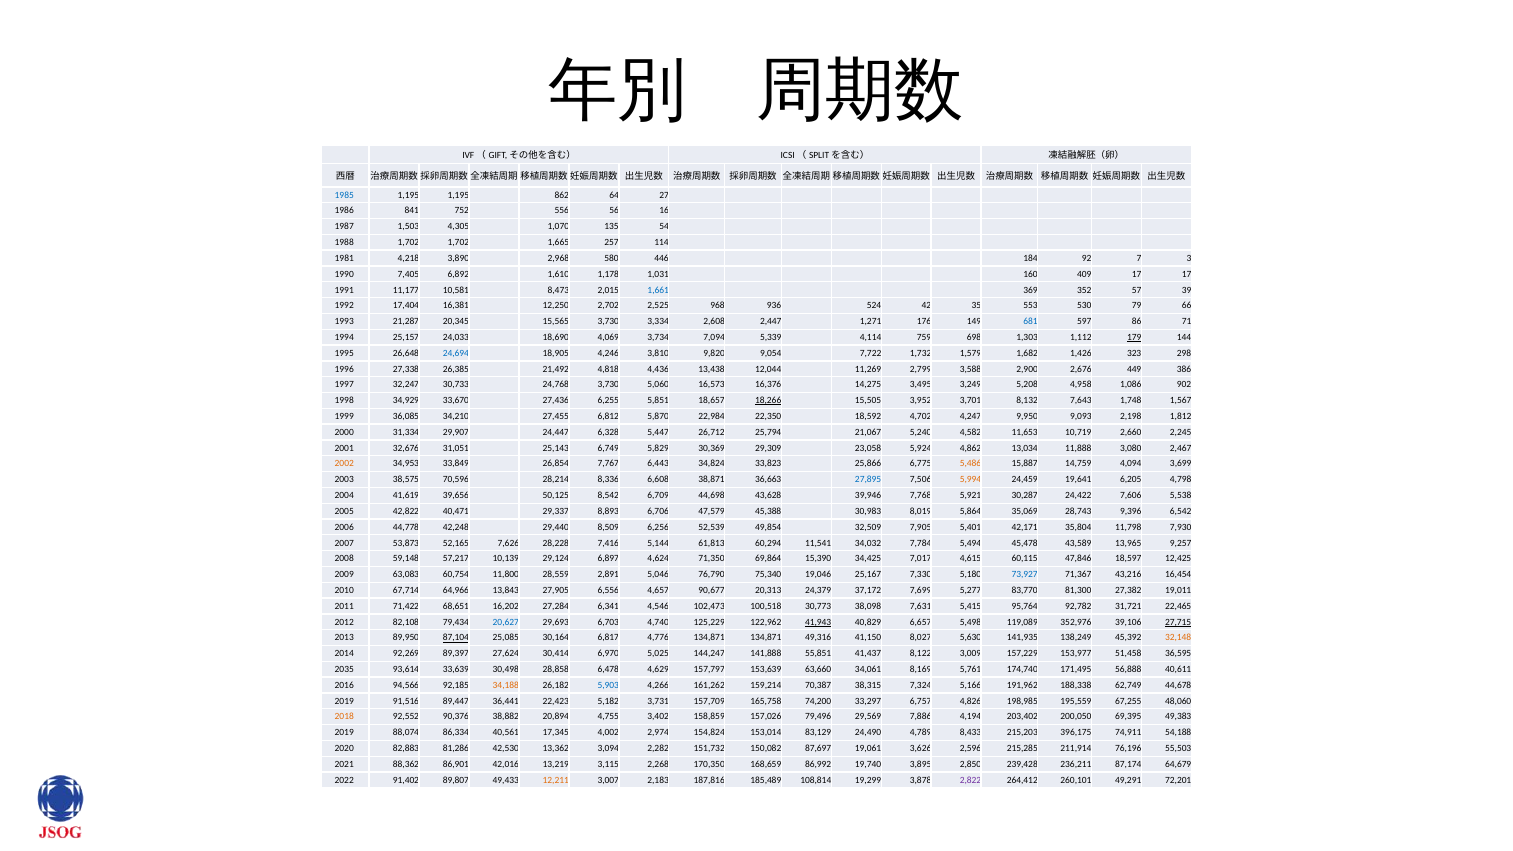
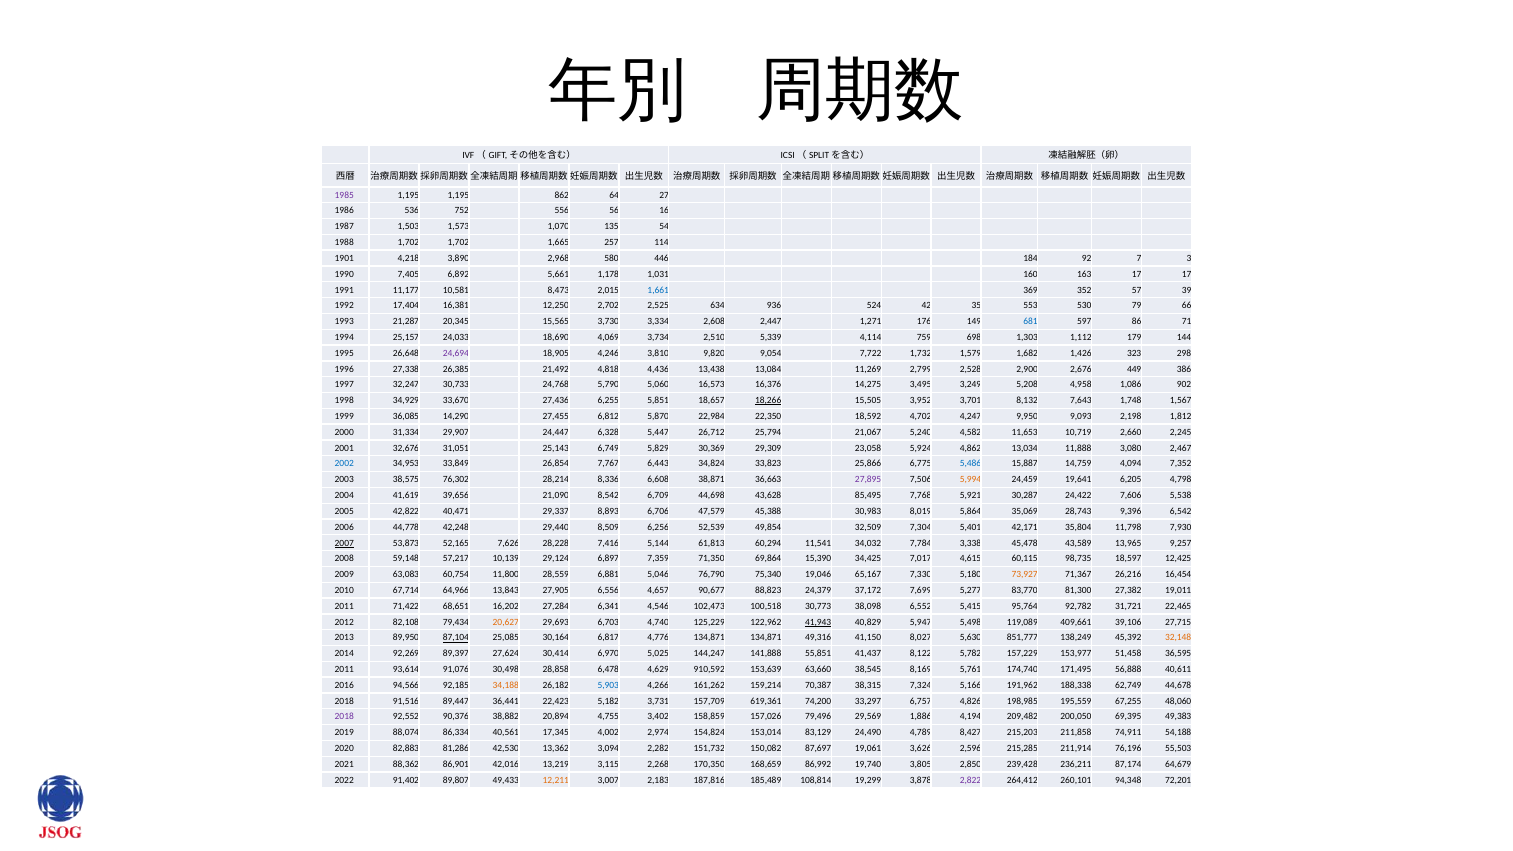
1985 colour: blue -> purple
841: 841 -> 536
4,305: 4,305 -> 1,573
1981: 1981 -> 1901
1,610: 1,610 -> 5,661
409: 409 -> 163
968: 968 -> 634
7,094: 7,094 -> 2,510
179 underline: present -> none
24,694 colour: blue -> purple
12,044: 12,044 -> 13,084
3,588: 3,588 -> 2,528
24,768 3,730: 3,730 -> 5,790
34,210: 34,210 -> 14,290
2002 colour: orange -> blue
5,486 colour: orange -> blue
3,699: 3,699 -> 7,352
70,596: 70,596 -> 76,302
27,895 colour: blue -> purple
50,125: 50,125 -> 21,090
39,946: 39,946 -> 85,495
7,905: 7,905 -> 7,304
2007 underline: none -> present
5,494: 5,494 -> 3,338
4,624: 4,624 -> 7,359
47,846: 47,846 -> 98,735
2,891: 2,891 -> 6,881
25,167: 25,167 -> 65,167
73,927 colour: blue -> orange
43,216: 43,216 -> 26,216
20,313: 20,313 -> 88,823
7,631: 7,631 -> 6,552
20,627 colour: blue -> orange
6,657: 6,657 -> 5,947
352,976: 352,976 -> 409,661
27,715 underline: present -> none
141,935: 141,935 -> 851,777
3,009: 3,009 -> 5,782
2035 at (344, 669): 2035 -> 2011
33,639: 33,639 -> 91,076
157,797: 157,797 -> 910,592
34,061: 34,061 -> 38,545
2019 at (344, 701): 2019 -> 2018
165,758: 165,758 -> 619,361
2018 at (344, 717) colour: orange -> purple
7,886: 7,886 -> 1,886
203,402: 203,402 -> 209,482
8,433: 8,433 -> 8,427
396,175: 396,175 -> 211,858
3,895: 3,895 -> 3,805
49,291: 49,291 -> 94,348
